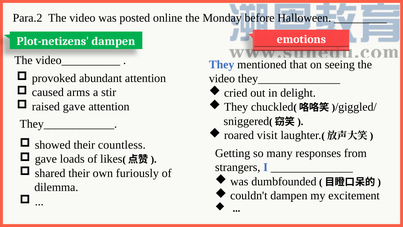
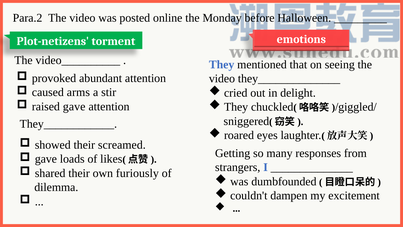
Plot-netizens dampen: dampen -> torment
visit: visit -> eyes
countless: countless -> screamed
